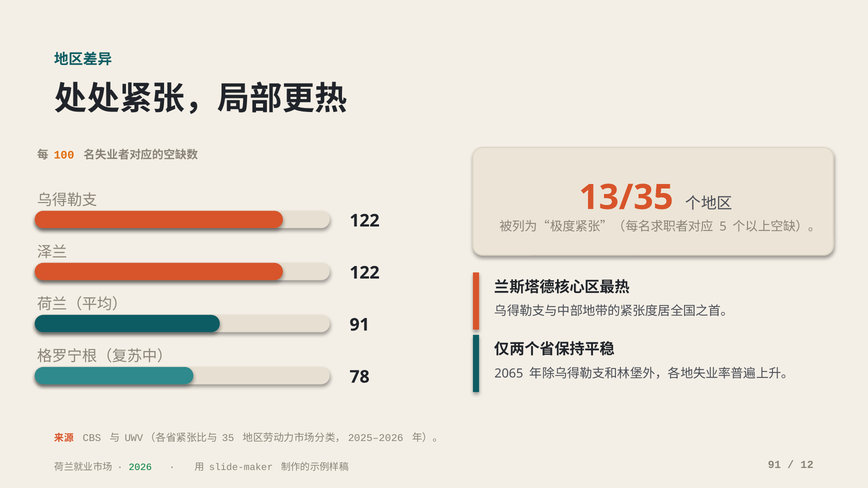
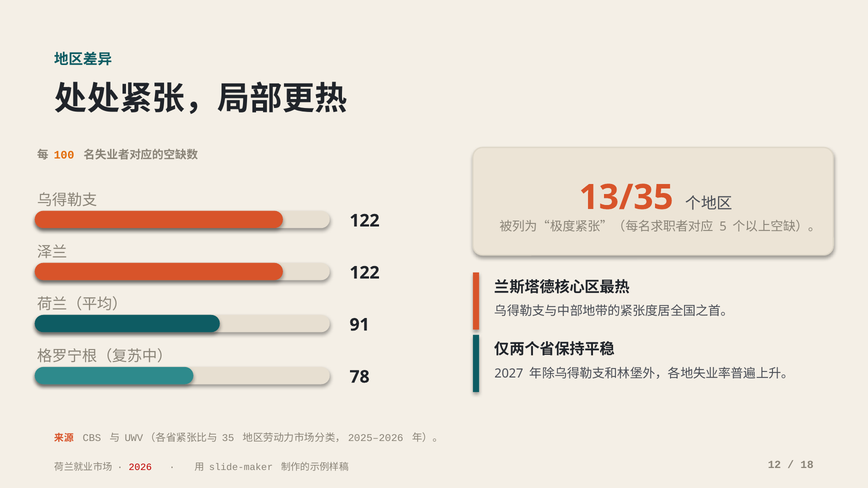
2065: 2065 -> 2027
2026 colour: green -> red
91 at (774, 465): 91 -> 12
12: 12 -> 18
